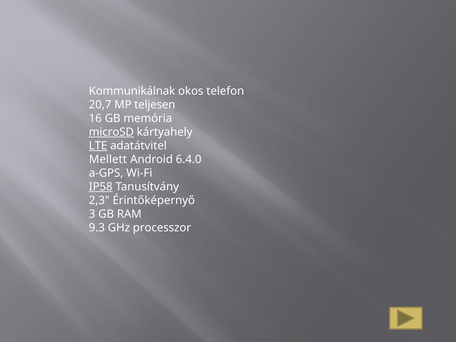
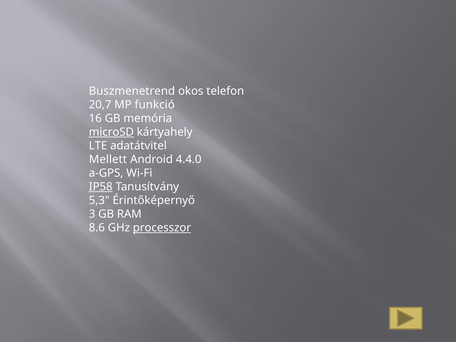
Kommunikálnak: Kommunikálnak -> Buszmenetrend
teljesen: teljesen -> funkció
LTE underline: present -> none
6.4.0: 6.4.0 -> 4.4.0
2,3: 2,3 -> 5,3
9.3: 9.3 -> 8.6
processzor underline: none -> present
